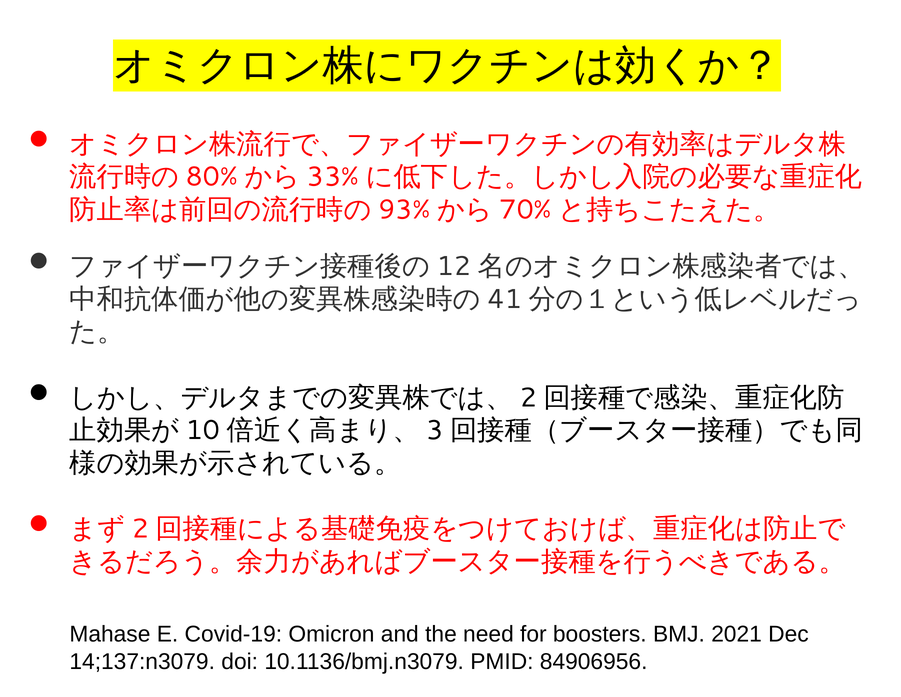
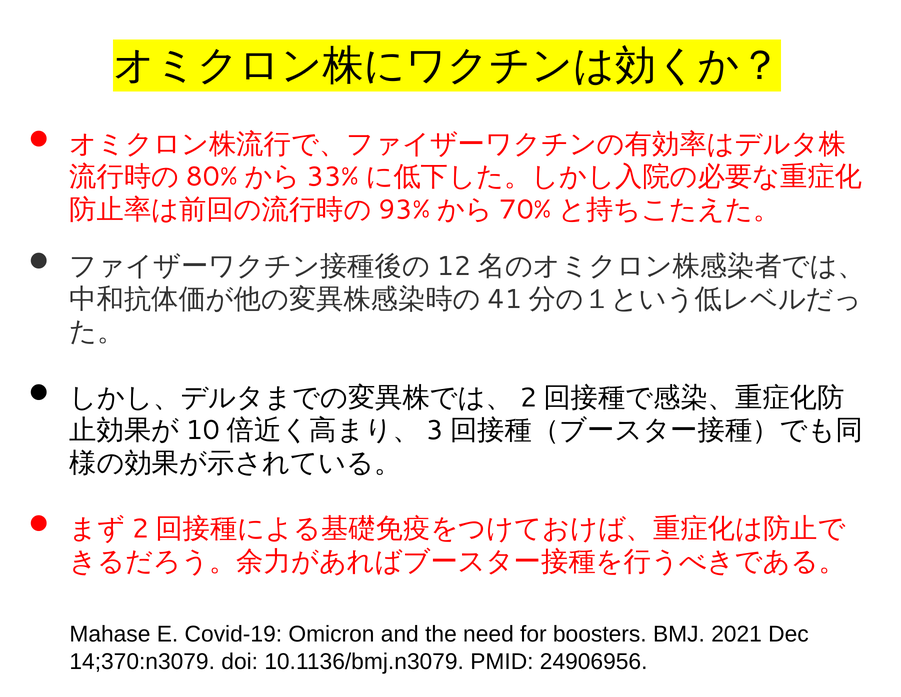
14;137:n3079: 14;137:n3079 -> 14;370:n3079
84906956: 84906956 -> 24906956
